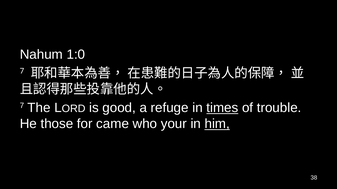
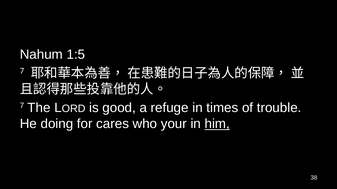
1:0: 1:0 -> 1:5
times underline: present -> none
those: those -> doing
came: came -> cares
